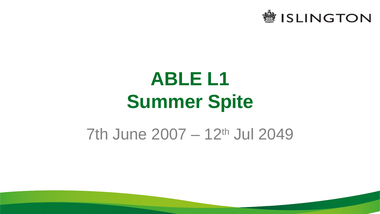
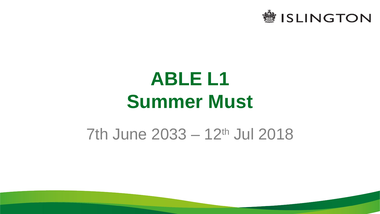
Spite: Spite -> Must
2007: 2007 -> 2033
2049: 2049 -> 2018
